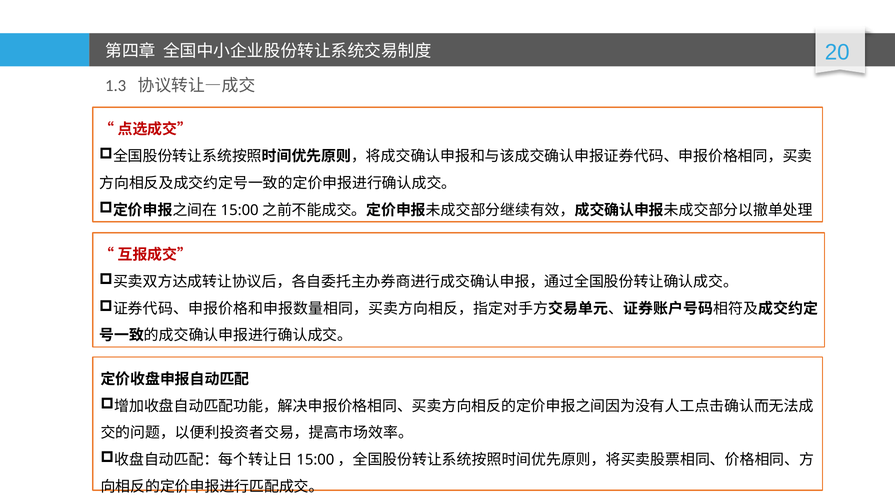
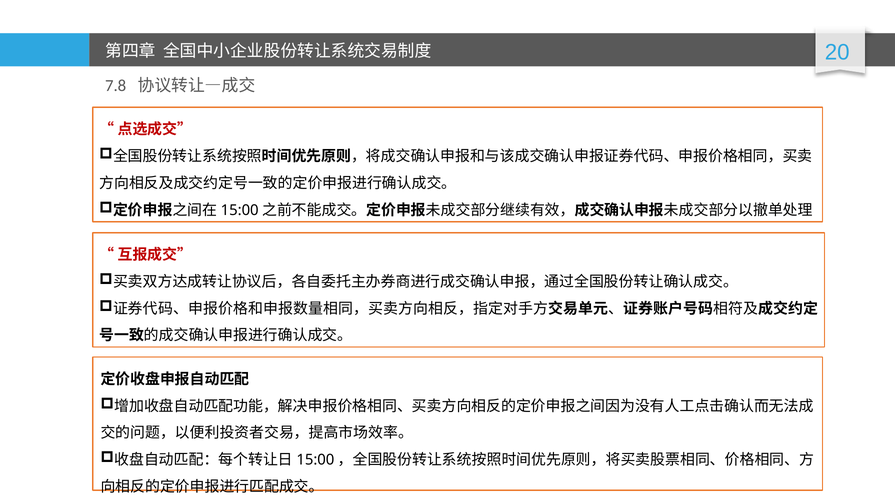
1.3: 1.3 -> 7.8
